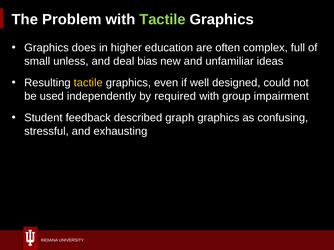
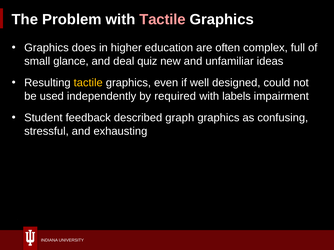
Tactile at (163, 19) colour: light green -> pink
unless: unless -> glance
bias: bias -> quiz
group: group -> labels
